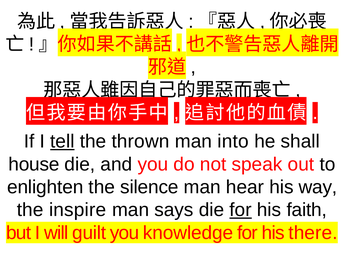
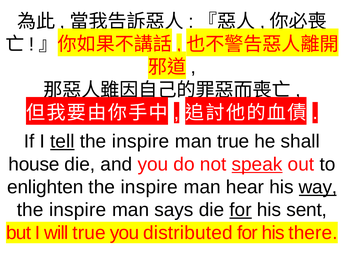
thrown at (141, 142): thrown -> inspire
man into: into -> true
speak underline: none -> present
silence at (149, 187): silence -> inspire
way underline: none -> present
faith: faith -> sent
will guilt: guilt -> true
knowledge: knowledge -> distributed
